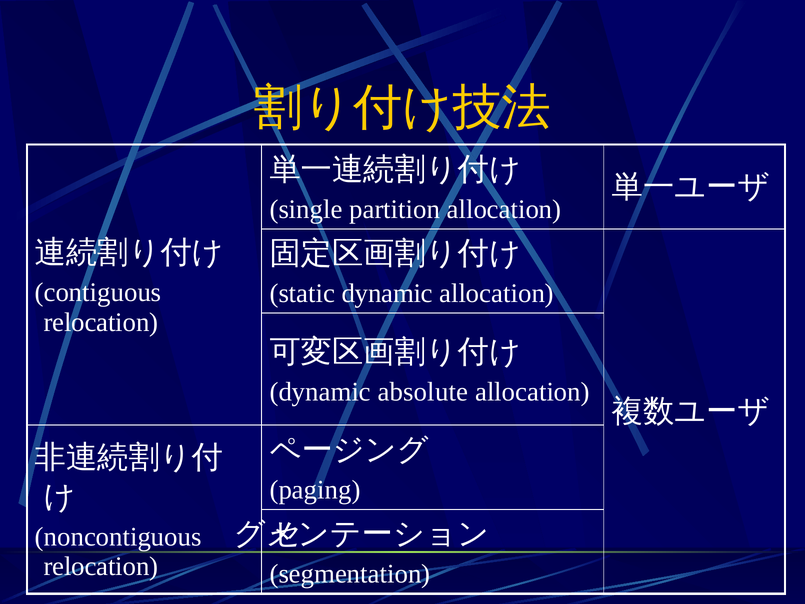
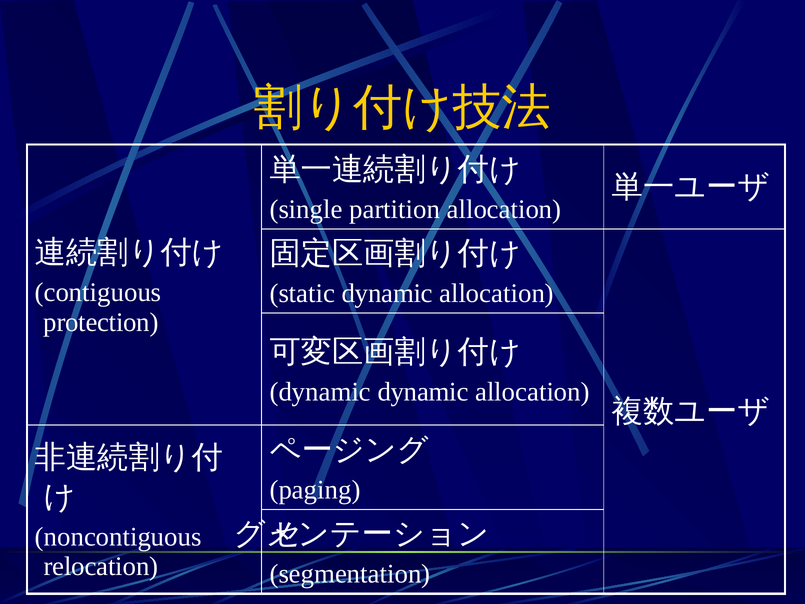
relocation at (101, 322): relocation -> protection
dynamic absolute: absolute -> dynamic
